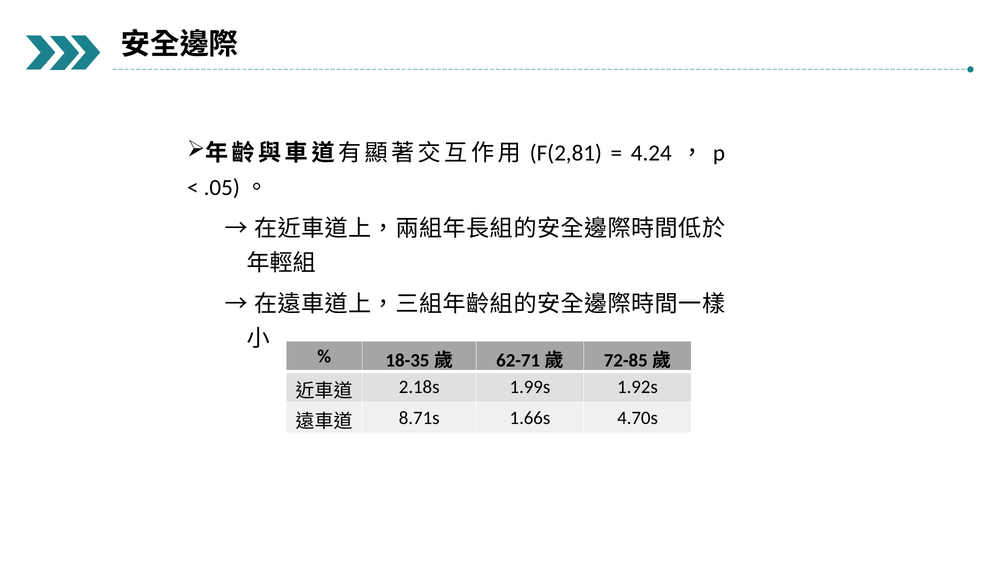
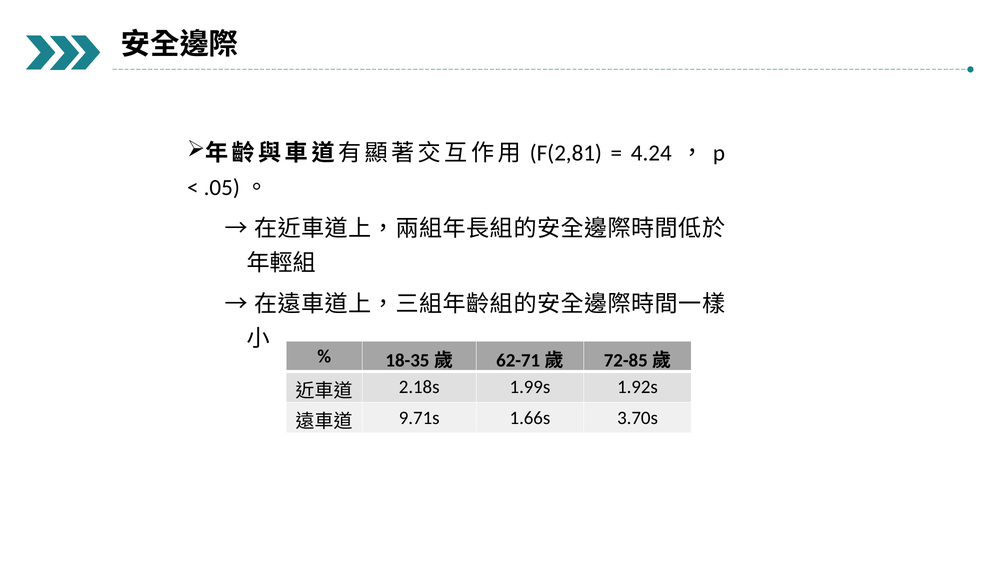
8.71s: 8.71s -> 9.71s
4.70s: 4.70s -> 3.70s
